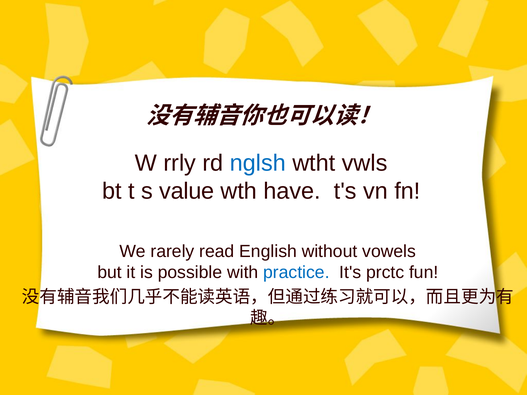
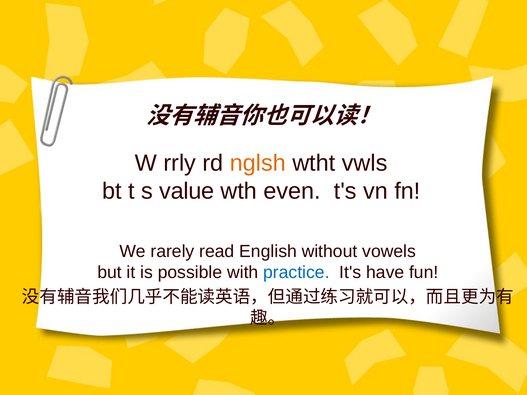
nglsh colour: blue -> orange
have: have -> even
prctc: prctc -> have
